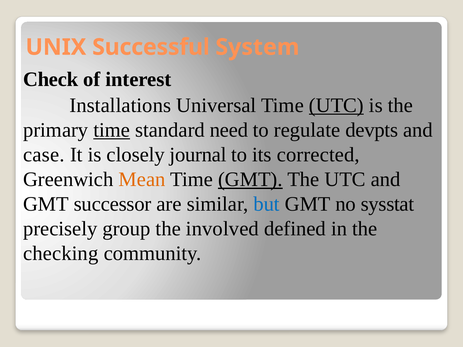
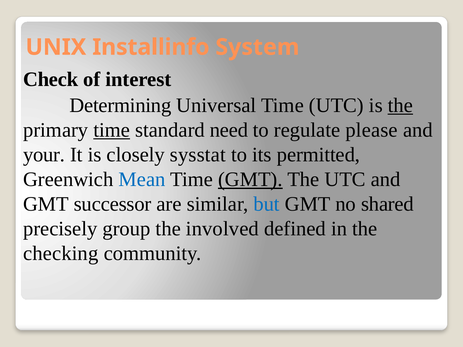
Successful: Successful -> Installinfo
Installations: Installations -> Determining
UTC at (336, 105) underline: present -> none
the at (400, 105) underline: none -> present
devpts: devpts -> please
case: case -> your
journal: journal -> sysstat
corrected: corrected -> permitted
Mean colour: orange -> blue
sysstat: sysstat -> shared
